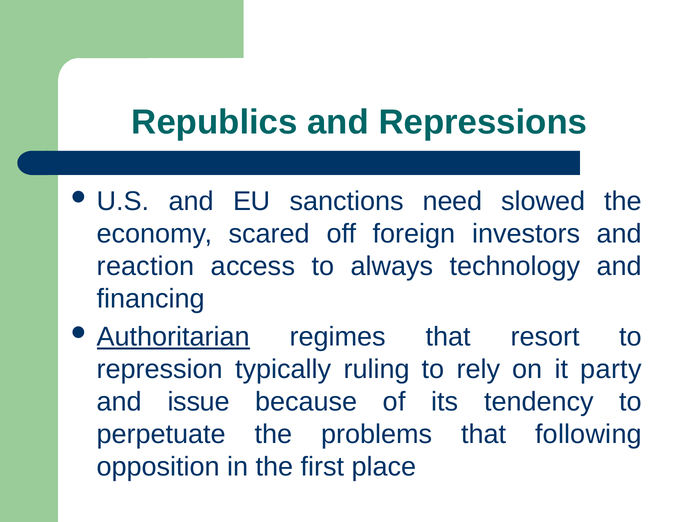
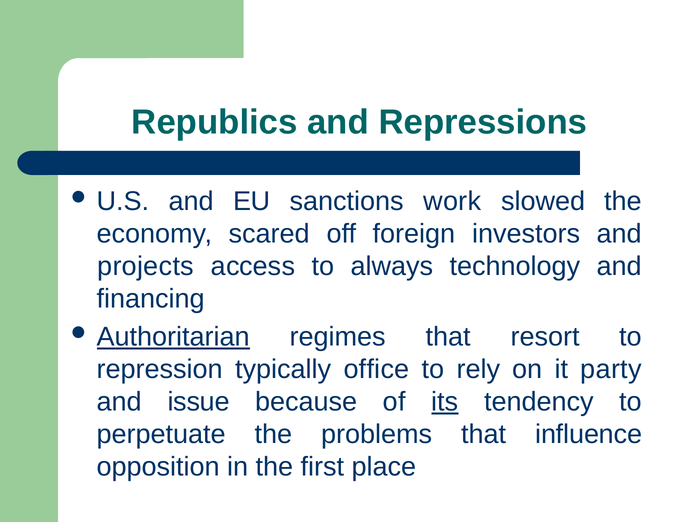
need: need -> work
reaction: reaction -> projects
ruling: ruling -> office
its underline: none -> present
following: following -> influence
